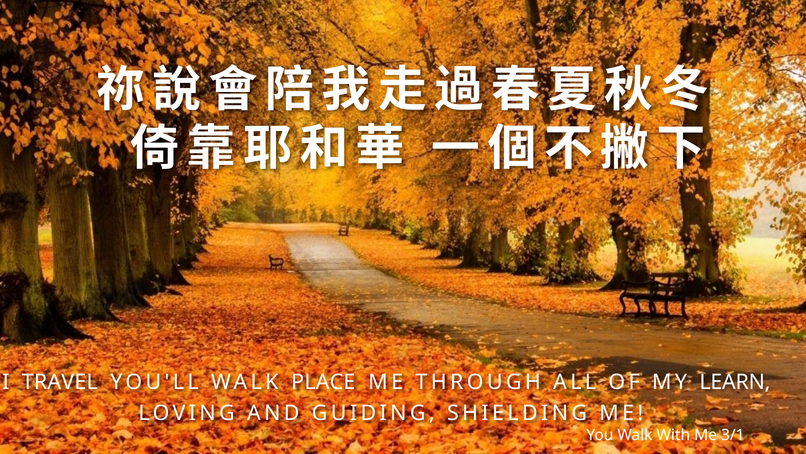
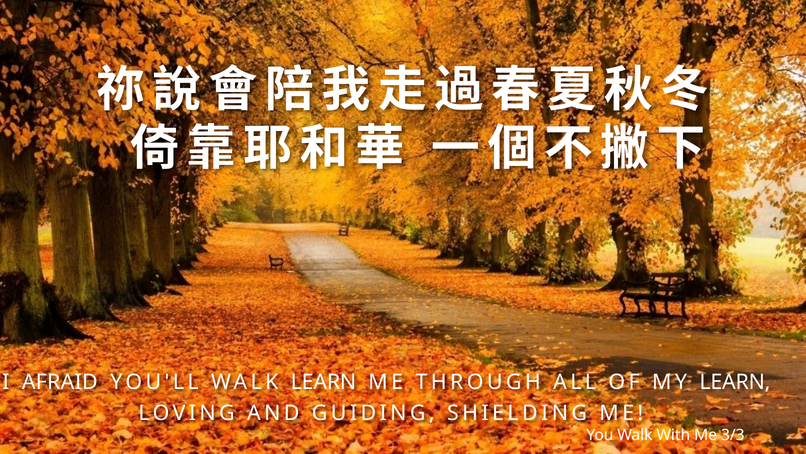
TRAVEL: TRAVEL -> AFRAID
WALK PLACE: PLACE -> LEARN
3/1: 3/1 -> 3/3
